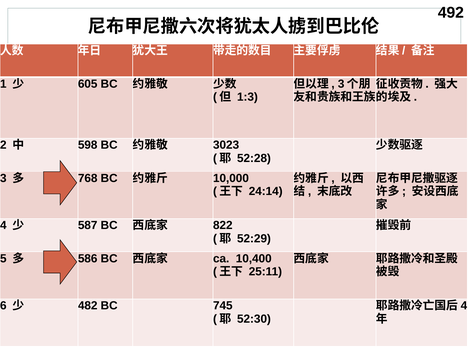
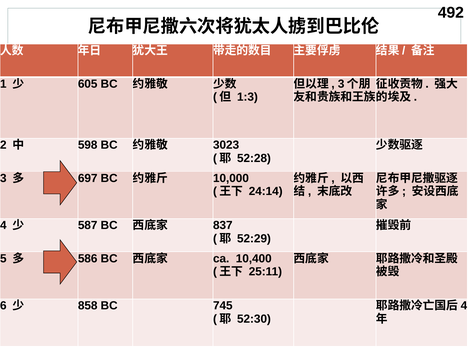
768: 768 -> 697
822: 822 -> 837
482: 482 -> 858
